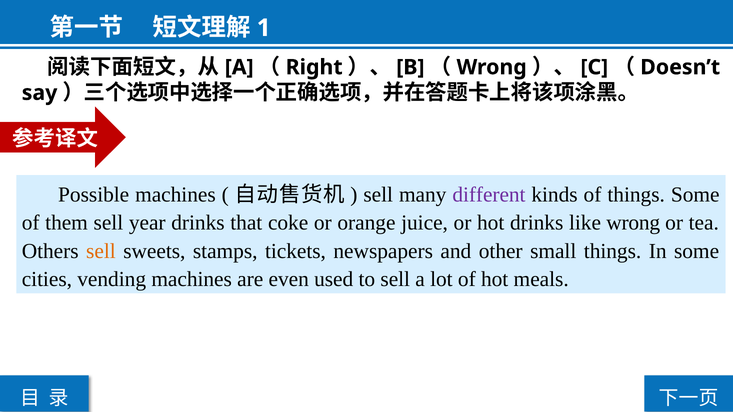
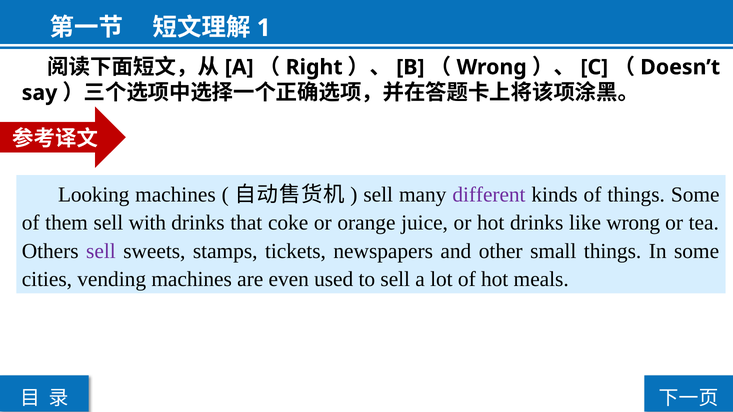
Possible: Possible -> Looking
year: year -> with
sell at (101, 251) colour: orange -> purple
